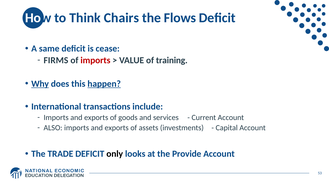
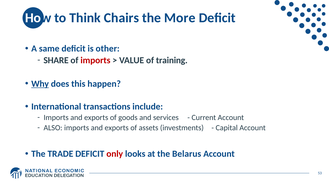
Flows: Flows -> More
cease: cease -> other
FIRMS: FIRMS -> SHARE
happen underline: present -> none
only colour: black -> red
Provide: Provide -> Belarus
